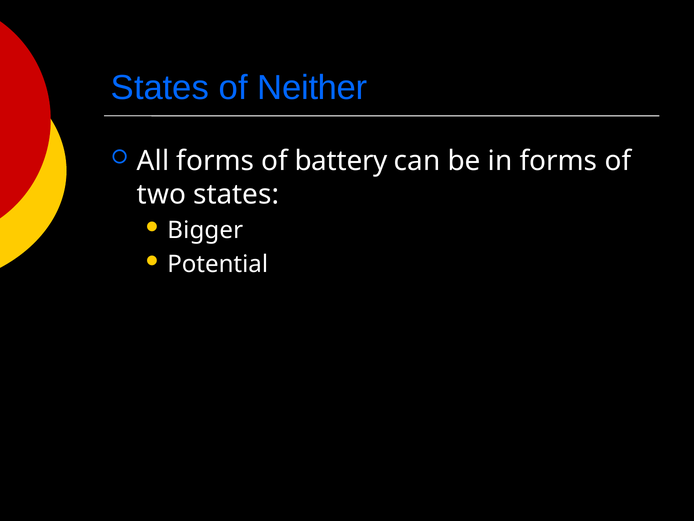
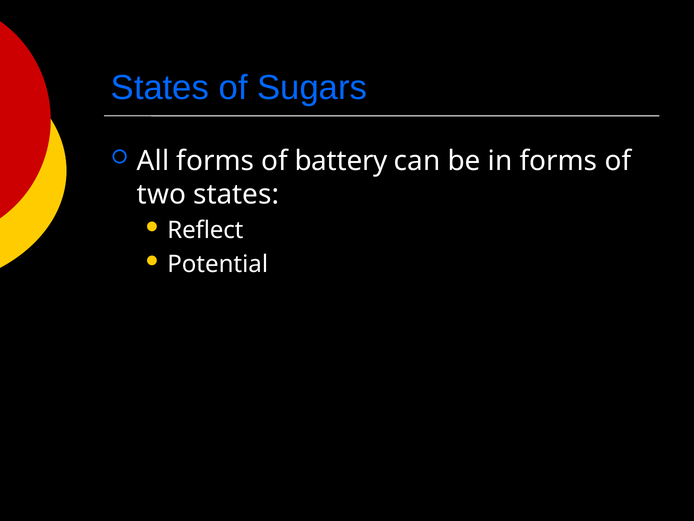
Neither: Neither -> Sugars
Bigger: Bigger -> Reflect
